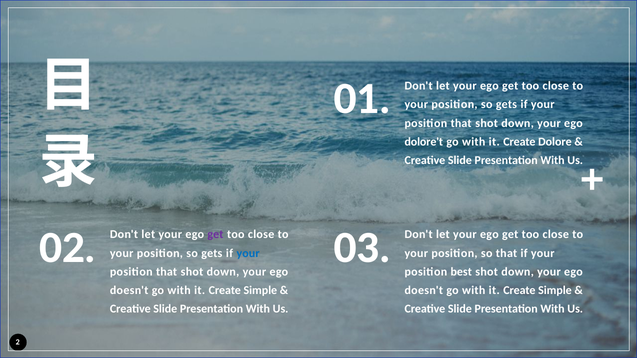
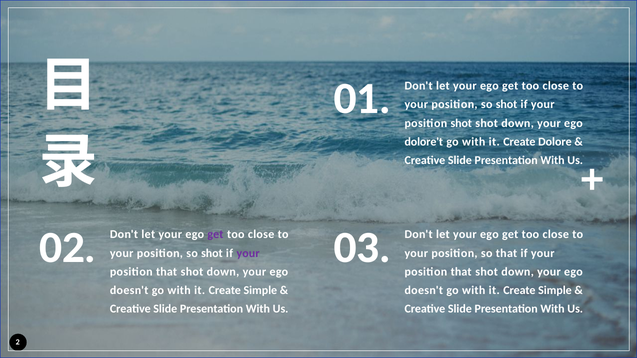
gets at (506, 105): gets -> shot
that at (461, 123): that -> shot
gets at (212, 253): gets -> shot
your at (248, 253) colour: blue -> purple
best at (461, 272): best -> that
